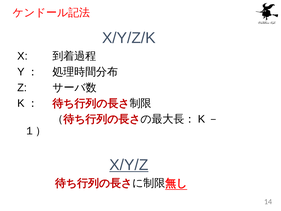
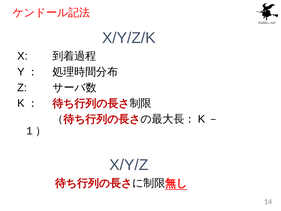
X/Y/Z underline: present -> none
